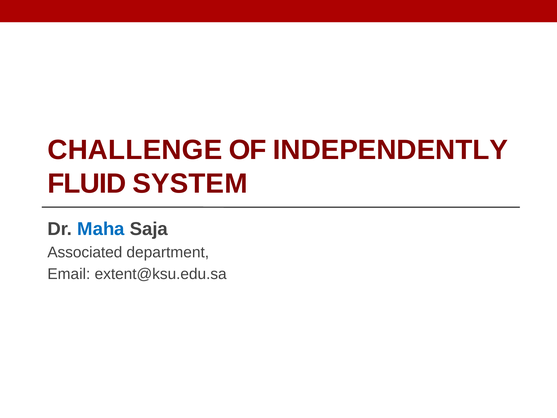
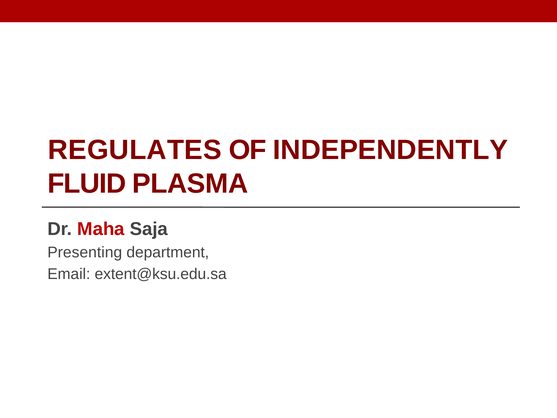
CHALLENGE: CHALLENGE -> REGULATES
SYSTEM: SYSTEM -> PLASMA
Maha colour: blue -> red
Associated: Associated -> Presenting
